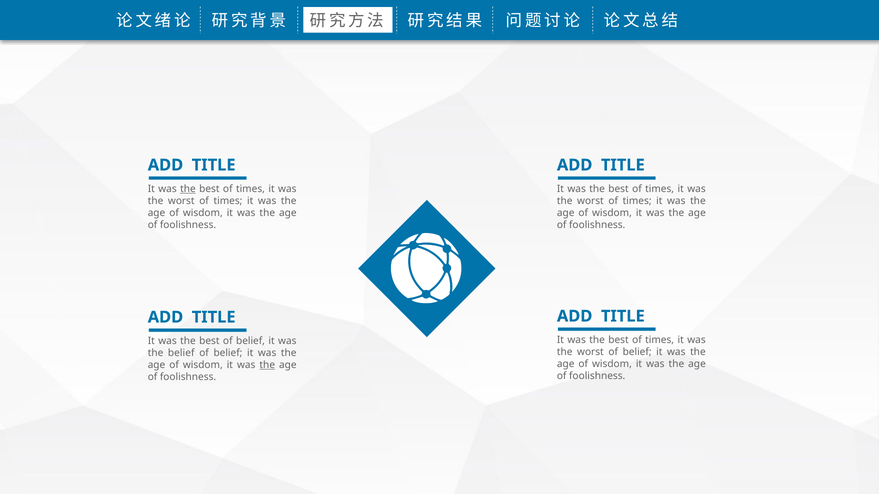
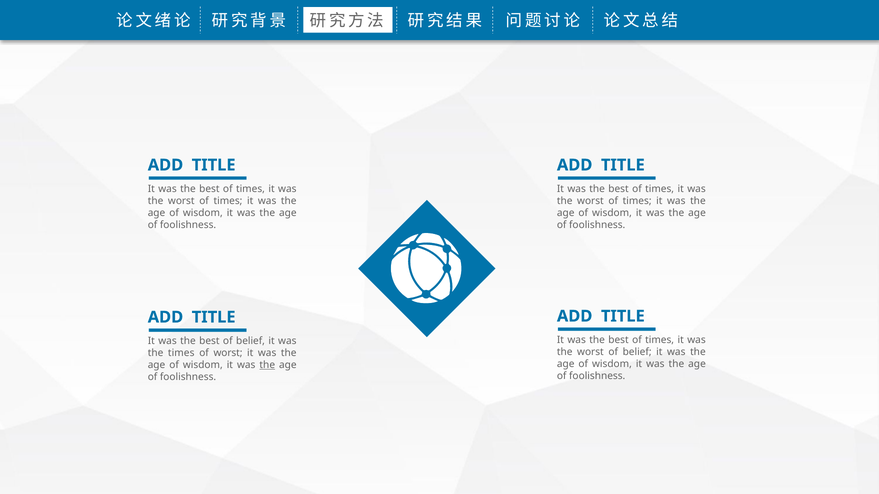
the at (188, 189) underline: present -> none
the belief: belief -> times
belief at (228, 353): belief -> worst
